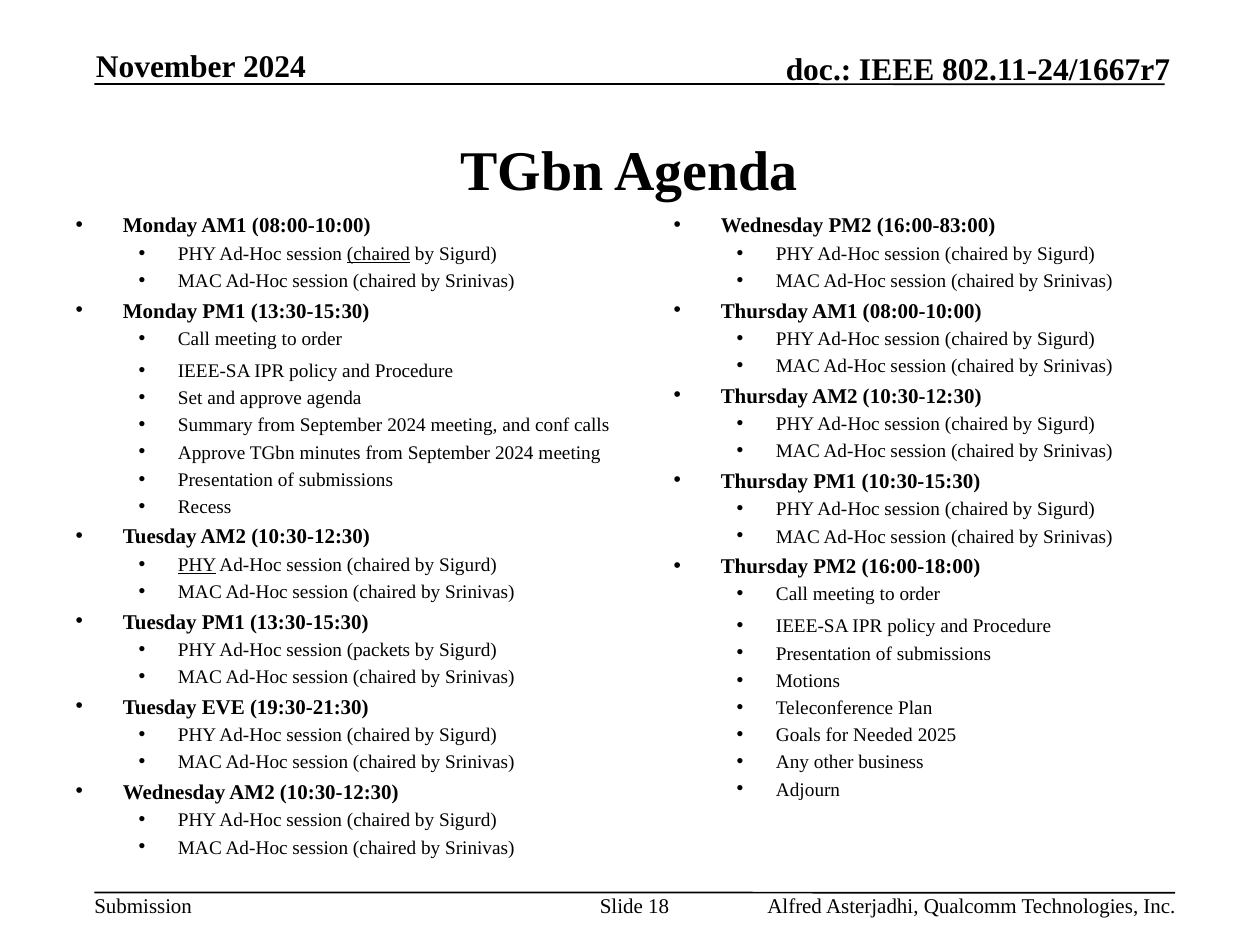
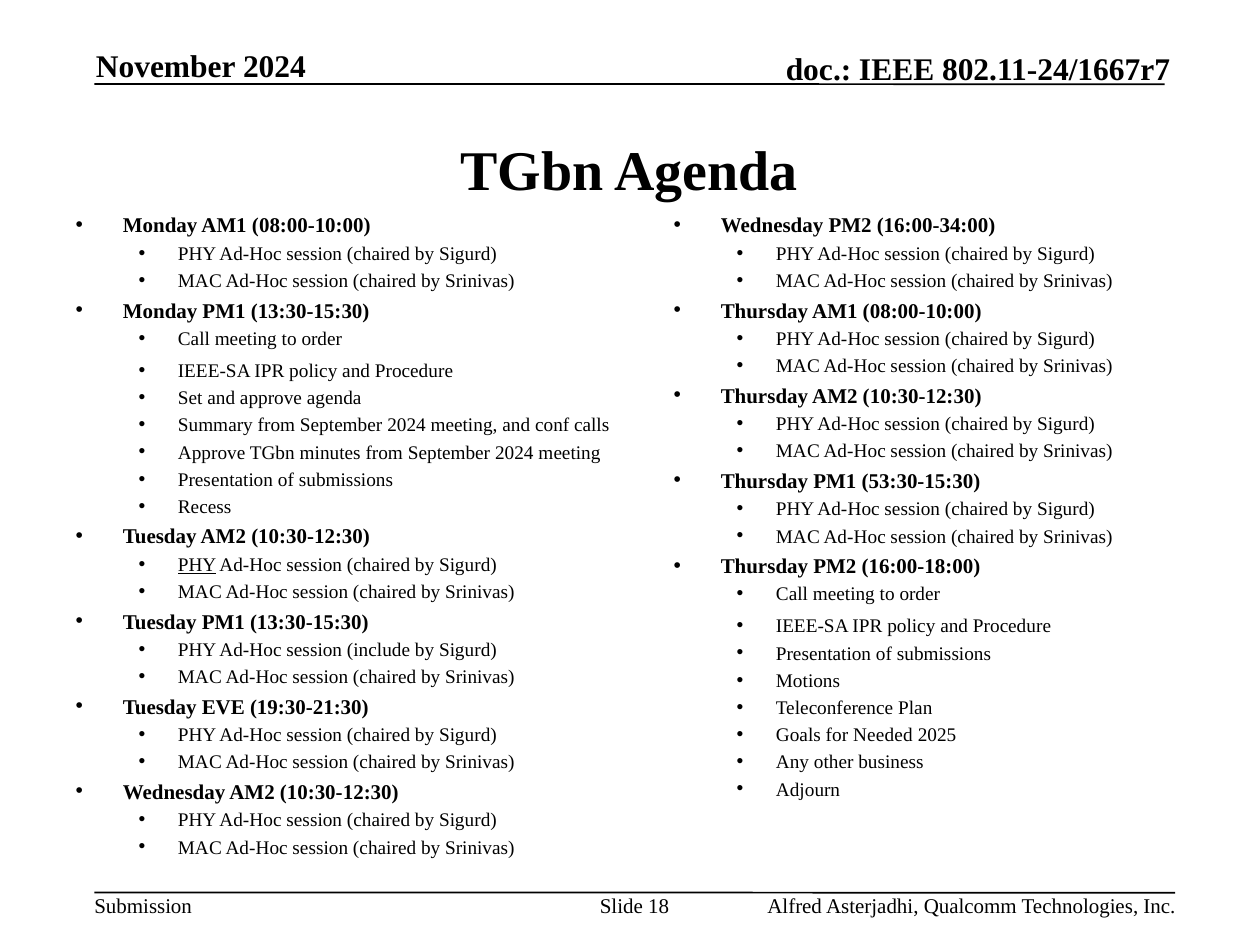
16:00-83:00: 16:00-83:00 -> 16:00-34:00
chaired at (378, 254) underline: present -> none
10:30-15:30: 10:30-15:30 -> 53:30-15:30
packets: packets -> include
